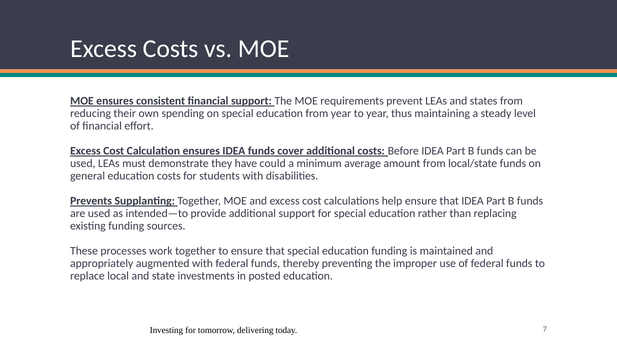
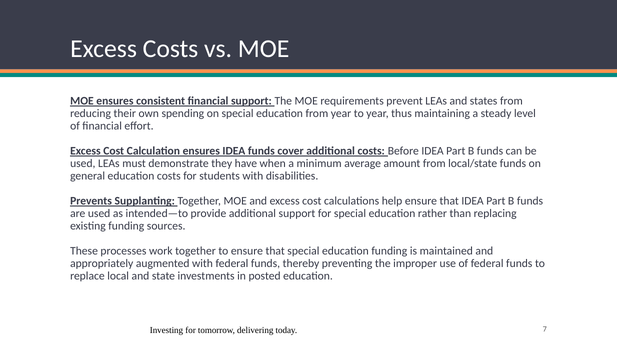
could: could -> when
